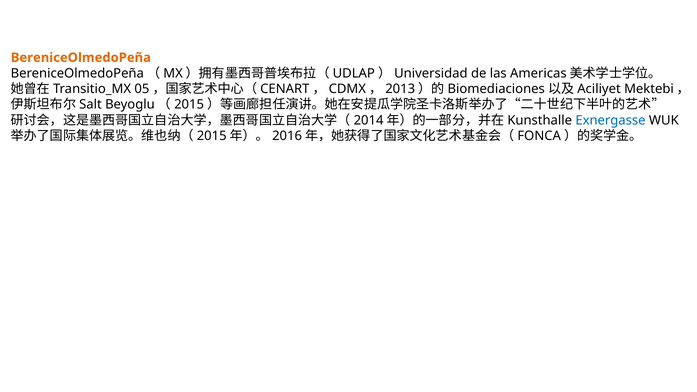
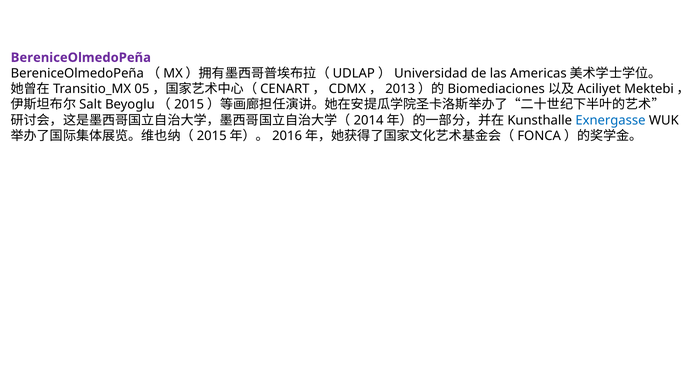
BereniceOlmedoPeña colour: orange -> purple
